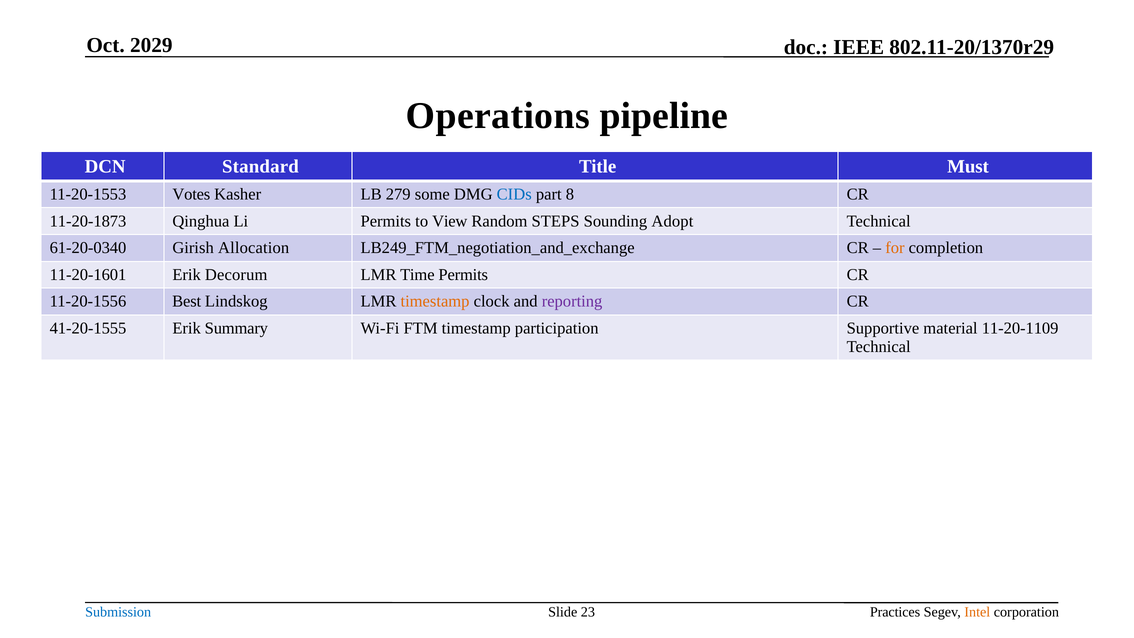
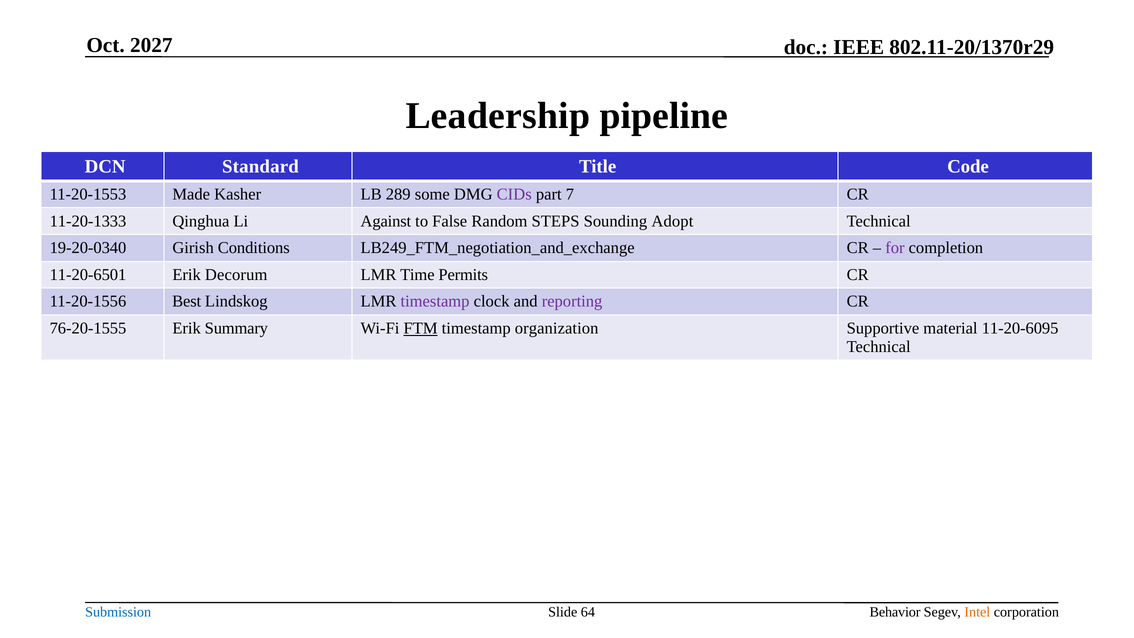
2029: 2029 -> 2027
Operations: Operations -> Leadership
Must: Must -> Code
Votes: Votes -> Made
279: 279 -> 289
CIDs colour: blue -> purple
8: 8 -> 7
11-20-1873: 11-20-1873 -> 11-20-1333
Li Permits: Permits -> Against
View: View -> False
61-20-0340: 61-20-0340 -> 19-20-0340
Allocation: Allocation -> Conditions
for colour: orange -> purple
11-20-1601: 11-20-1601 -> 11-20-6501
timestamp at (435, 301) colour: orange -> purple
41-20-1555: 41-20-1555 -> 76-20-1555
FTM underline: none -> present
participation: participation -> organization
11-20-1109: 11-20-1109 -> 11-20-6095
23: 23 -> 64
Practices: Practices -> Behavior
